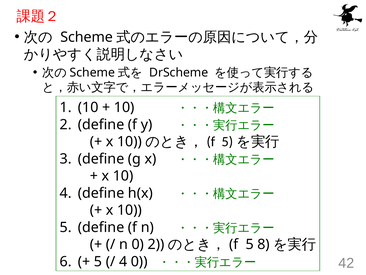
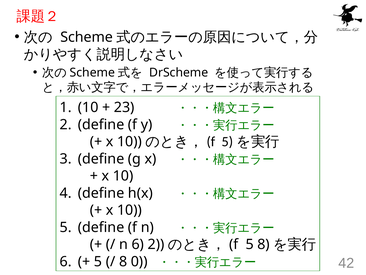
10 at (124, 107): 10 -> 23
n 0: 0 -> 6
4 at (123, 261): 4 -> 8
